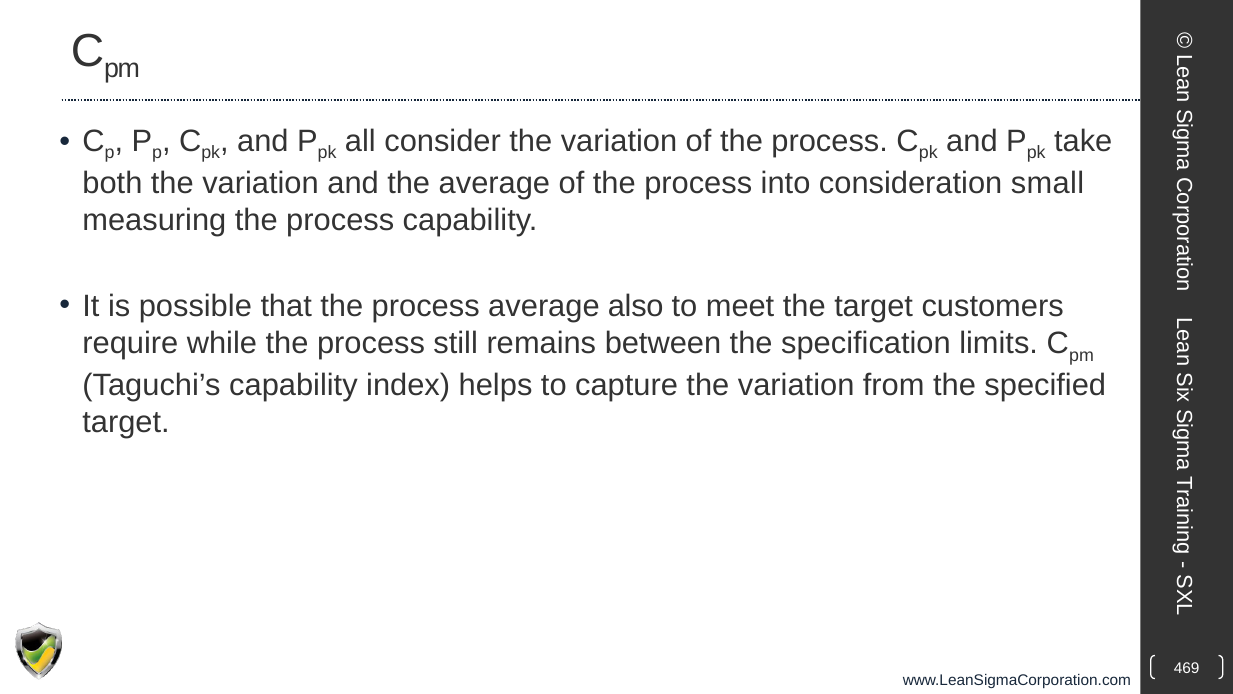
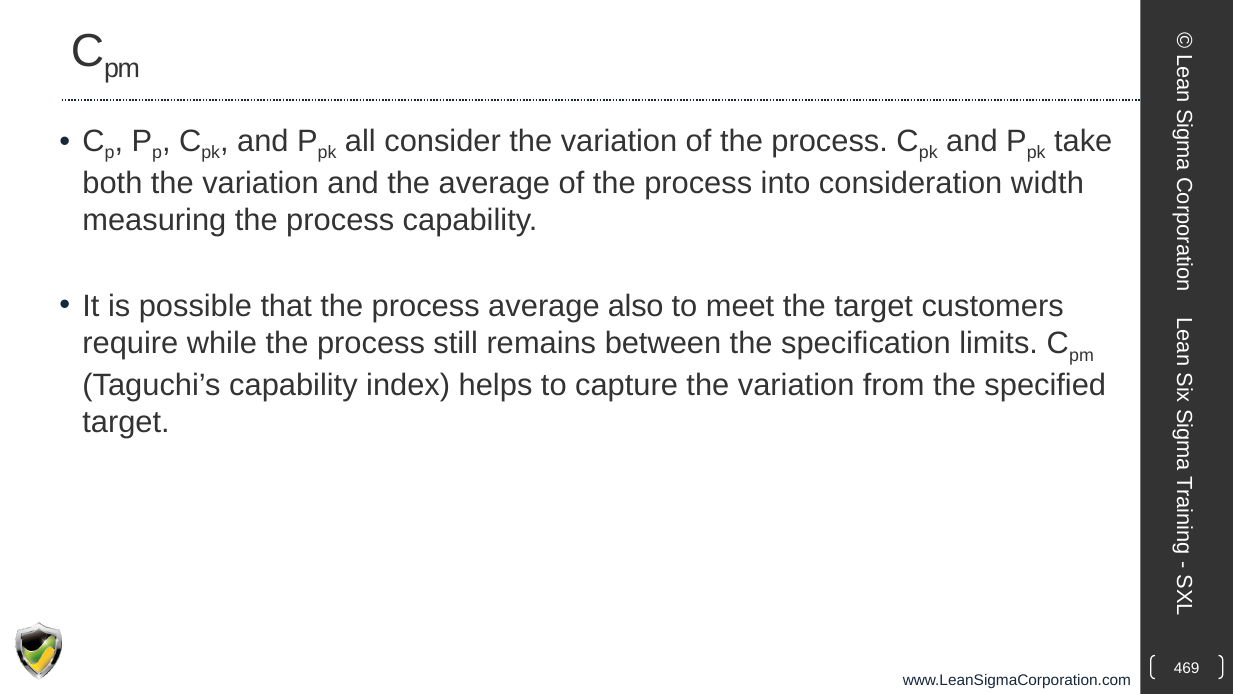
small: small -> width
